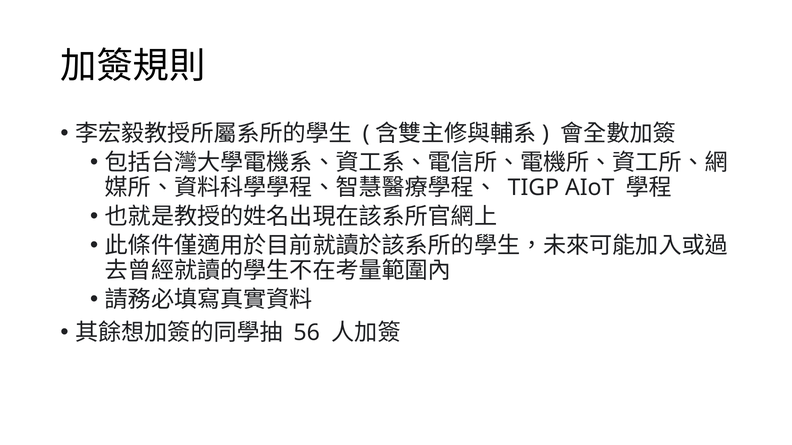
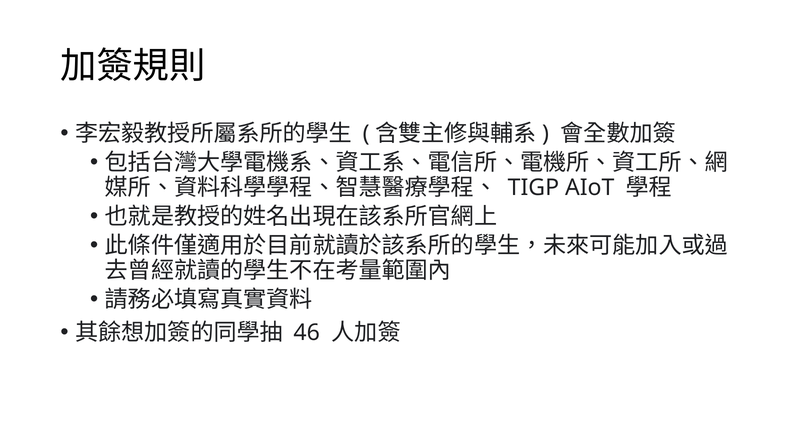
56: 56 -> 46
